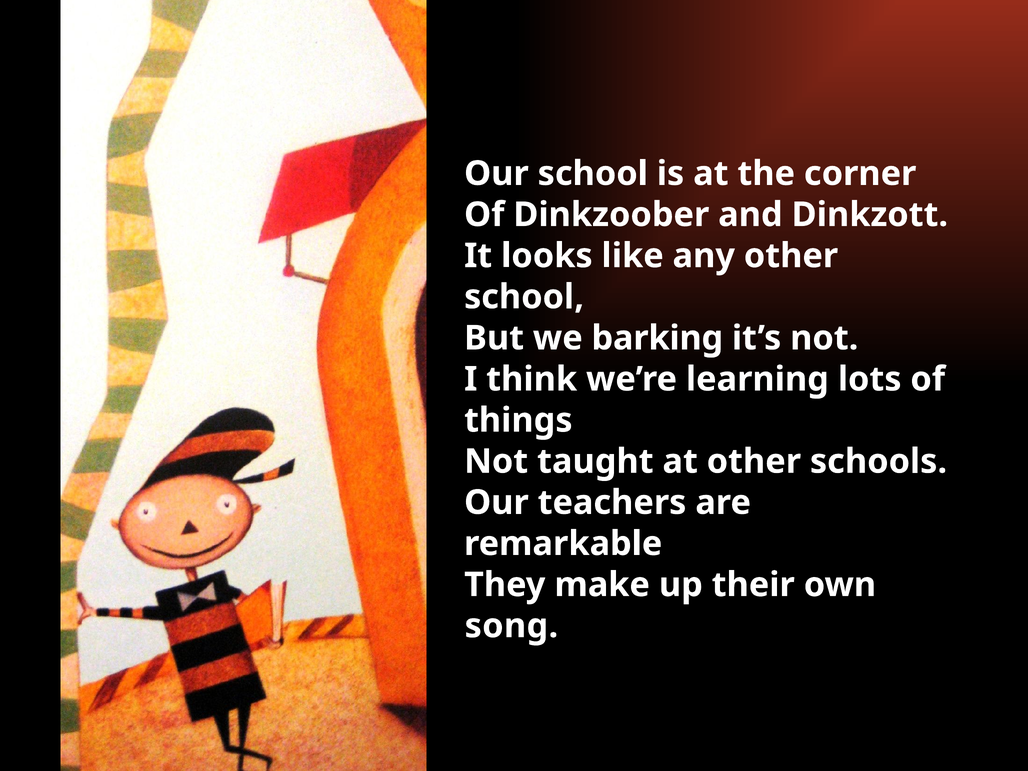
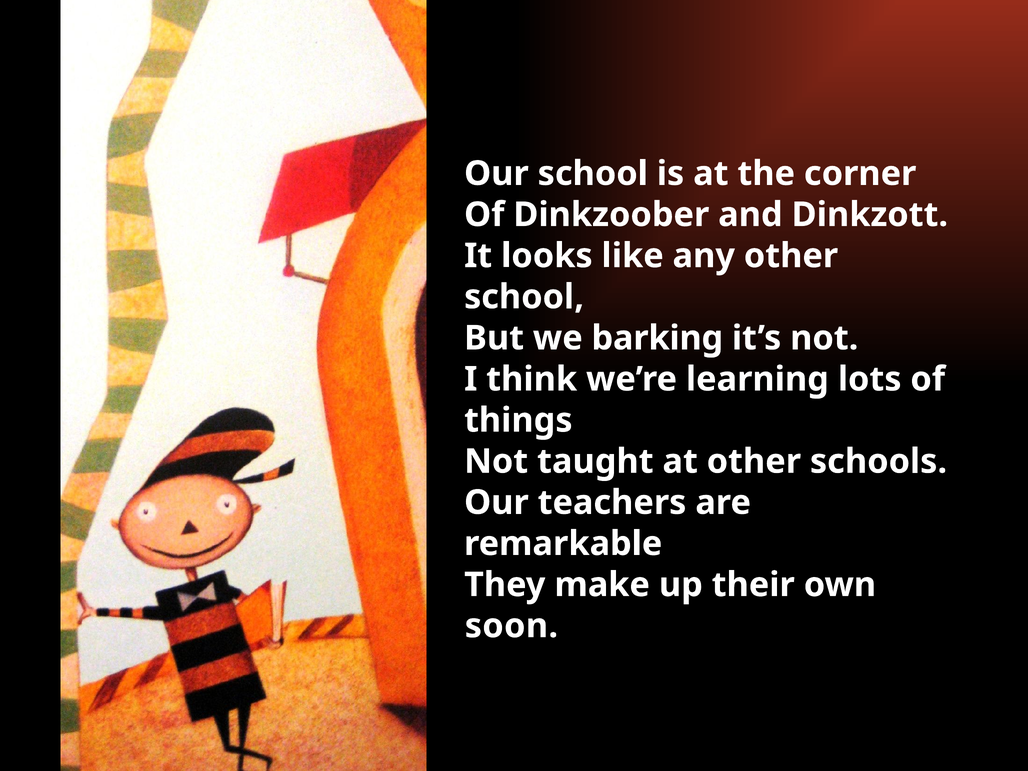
song: song -> soon
